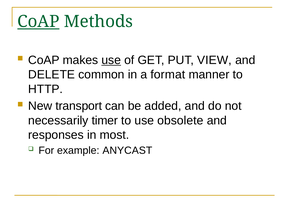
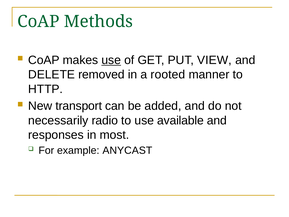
CoAP at (38, 22) underline: present -> none
common: common -> removed
format: format -> rooted
timer: timer -> radio
obsolete: obsolete -> available
